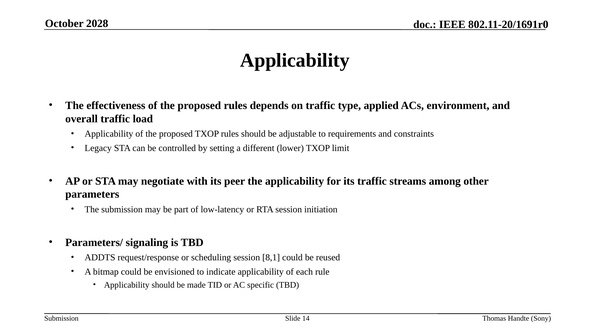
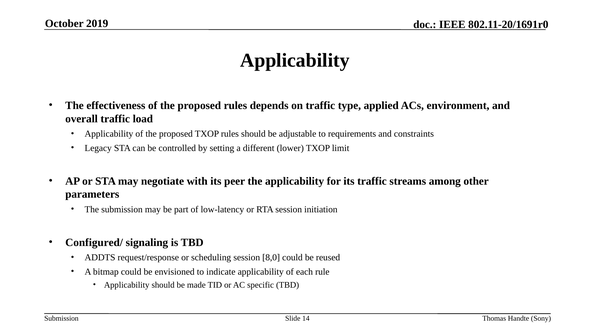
2028: 2028 -> 2019
Parameters/: Parameters/ -> Configured/
8,1: 8,1 -> 8,0
